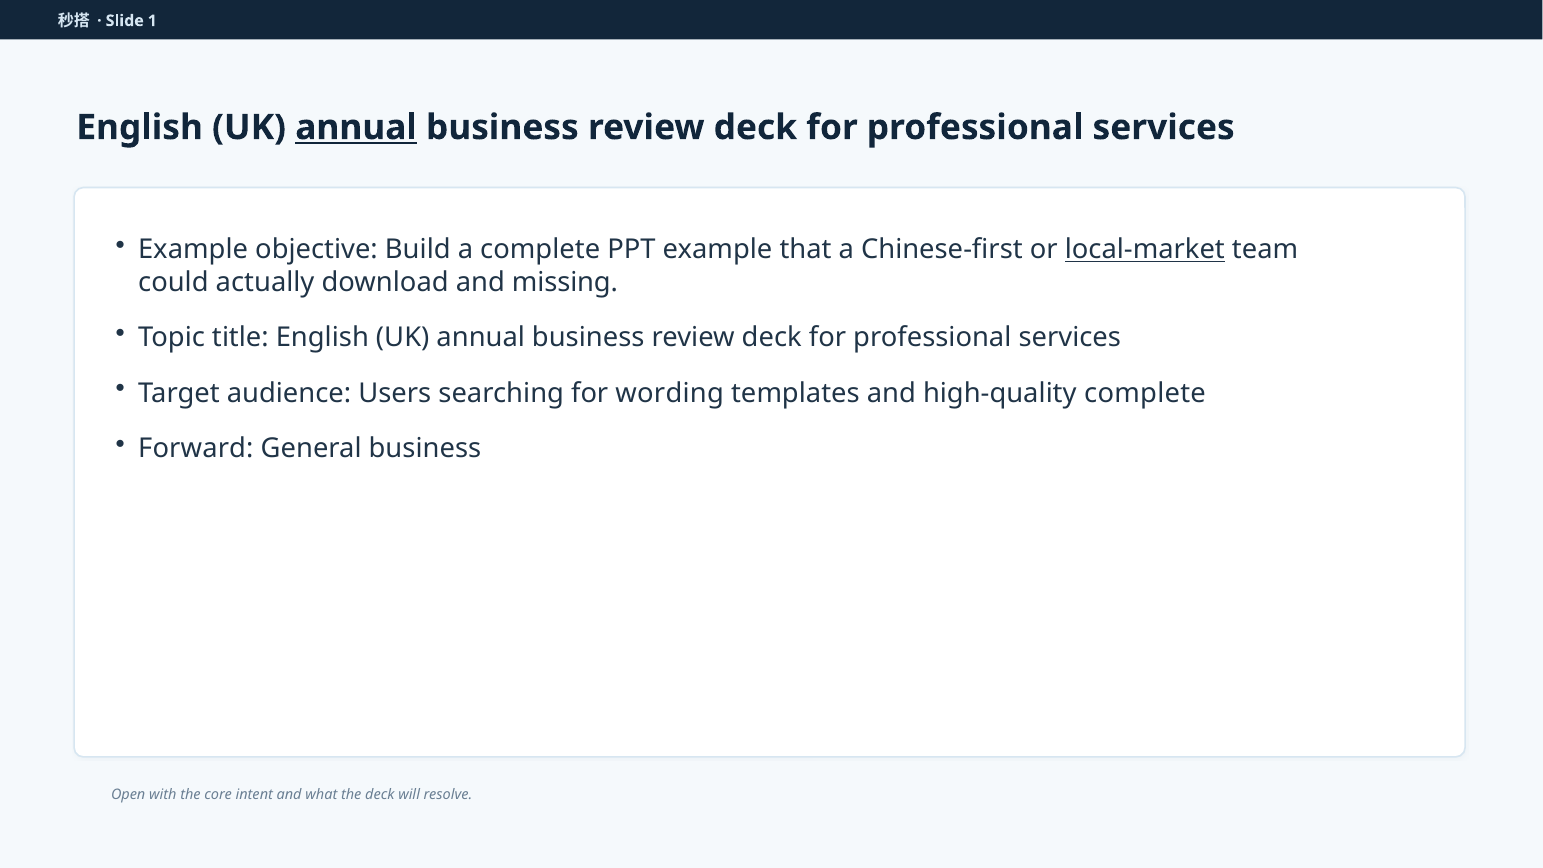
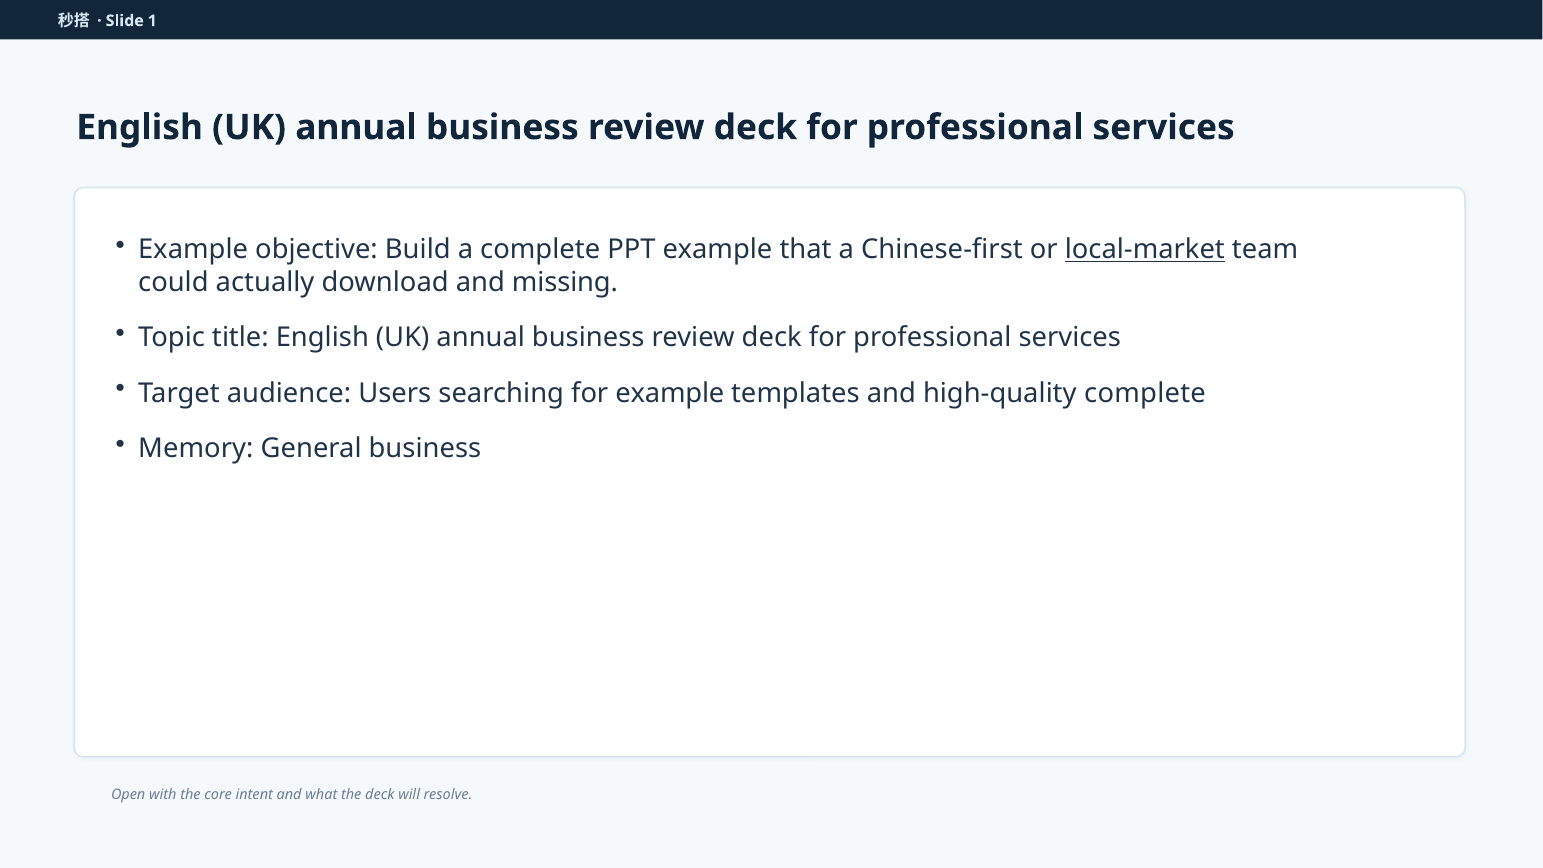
annual at (356, 127) underline: present -> none
for wording: wording -> example
Forward: Forward -> Memory
